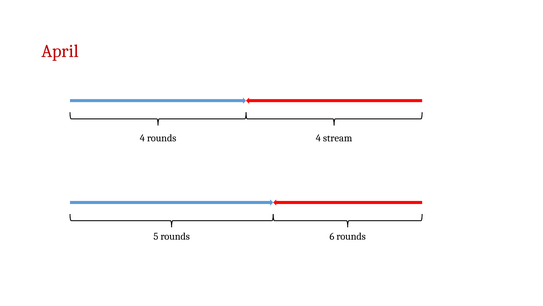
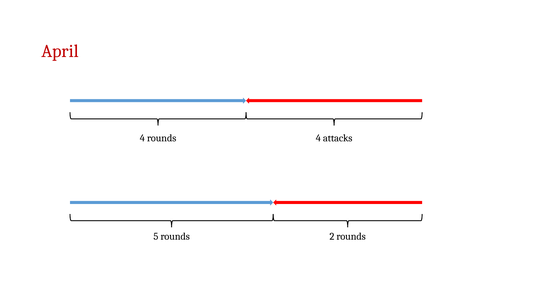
stream: stream -> attacks
6: 6 -> 2
